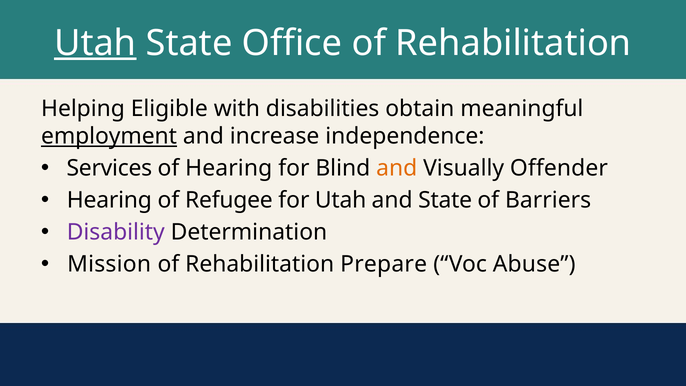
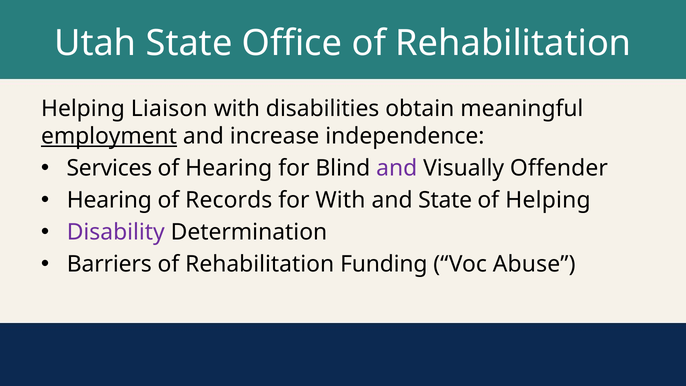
Utah at (95, 43) underline: present -> none
Eligible: Eligible -> Liaison
and at (397, 168) colour: orange -> purple
Refugee: Refugee -> Records
for Utah: Utah -> With
of Barriers: Barriers -> Helping
Mission: Mission -> Barriers
Prepare: Prepare -> Funding
